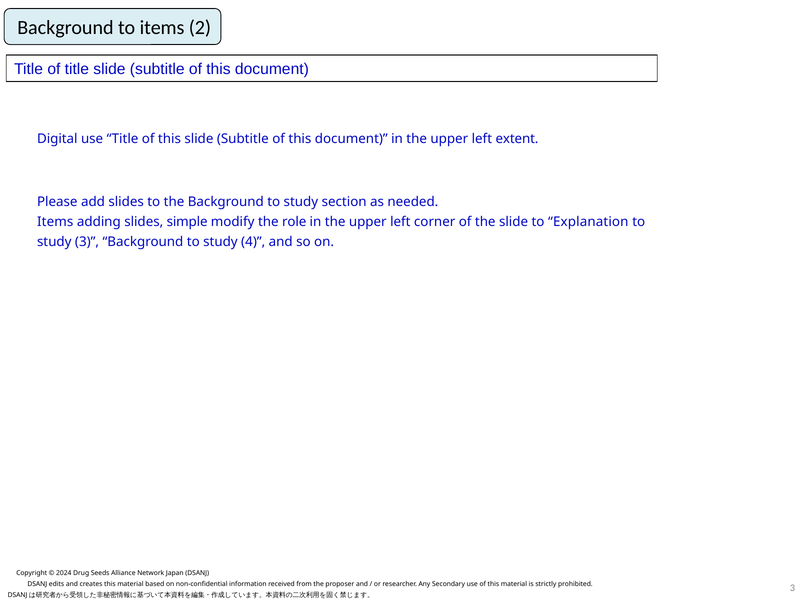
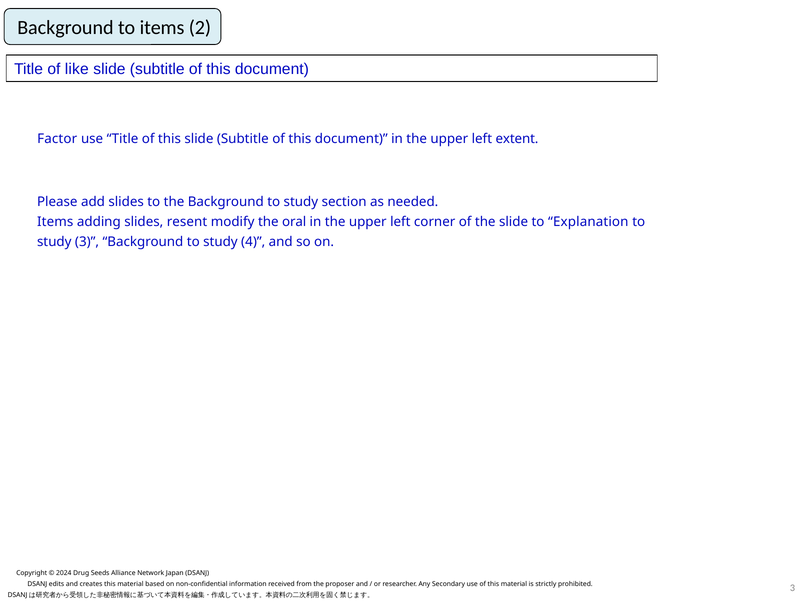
of title: title -> like
Digital: Digital -> Factor
simple: simple -> resent
role: role -> oral
